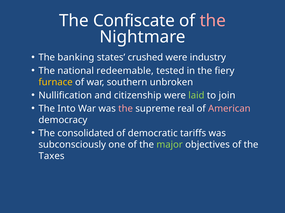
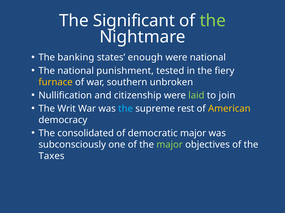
Confiscate: Confiscate -> Significant
the at (213, 21) colour: pink -> light green
crushed: crushed -> enough
were industry: industry -> national
redeemable: redeemable -> punishment
Into: Into -> Writ
the at (126, 109) colour: pink -> light blue
real: real -> rest
American colour: pink -> yellow
democratic tariffs: tariffs -> major
